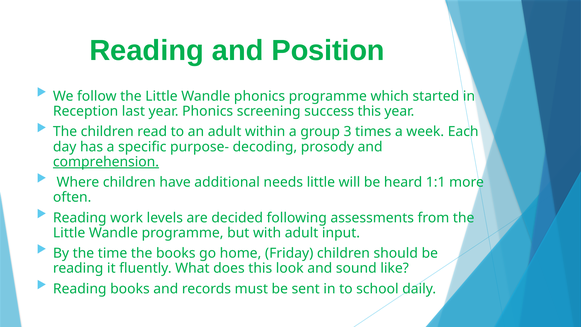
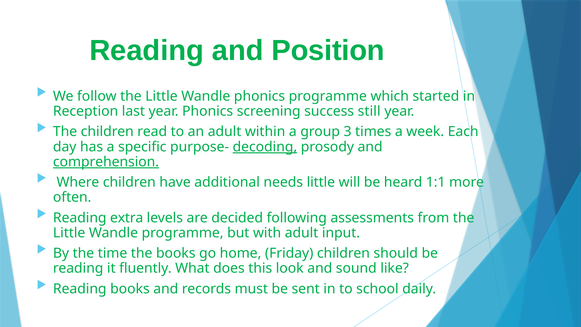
success this: this -> still
decoding underline: none -> present
work: work -> extra
